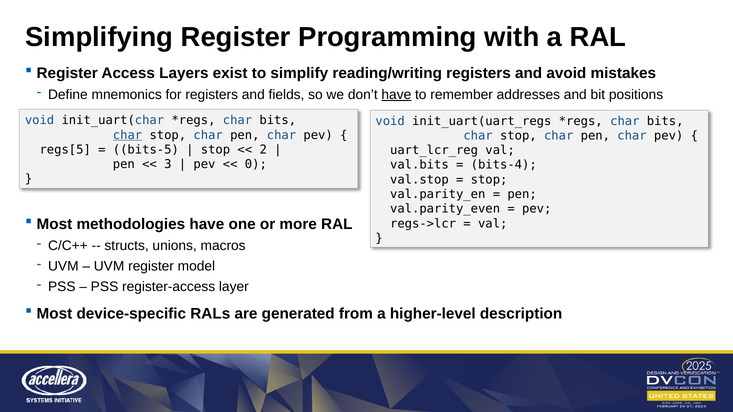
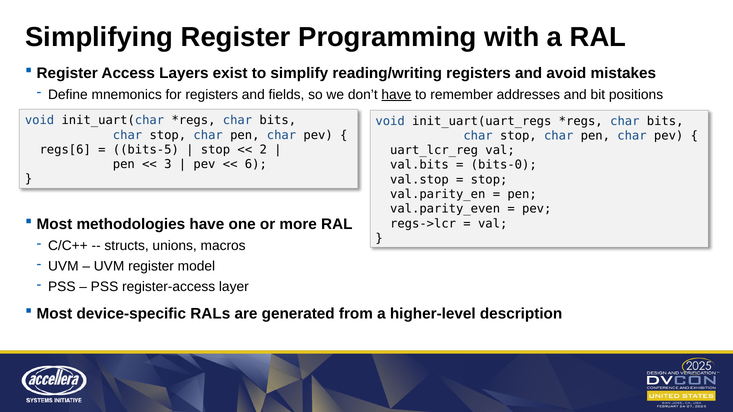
char at (128, 135) underline: present -> none
regs[5: regs[5 -> regs[6
0: 0 -> 6
bits-4: bits-4 -> bits-0
